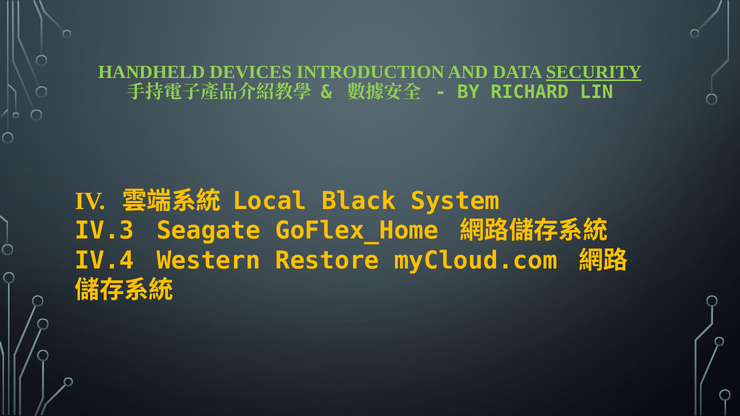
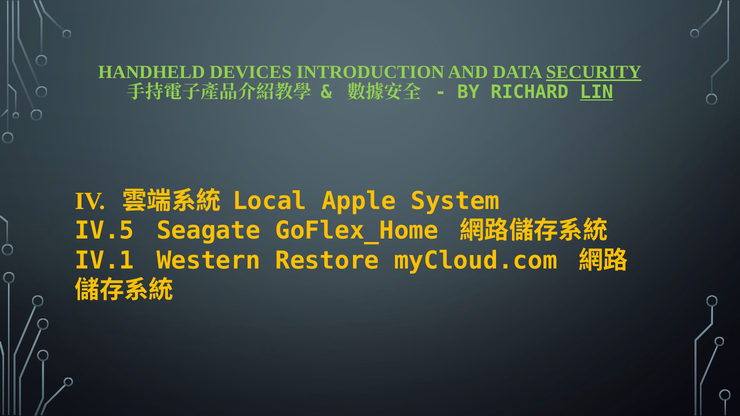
LIN underline: none -> present
Black: Black -> Apple
IV.3: IV.3 -> IV.5
IV.4: IV.4 -> IV.1
